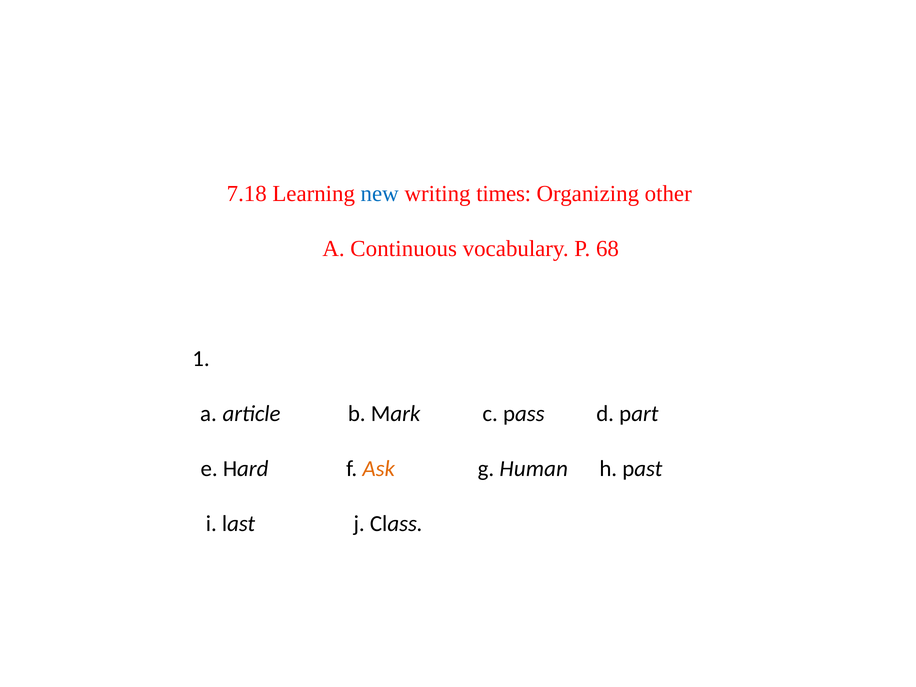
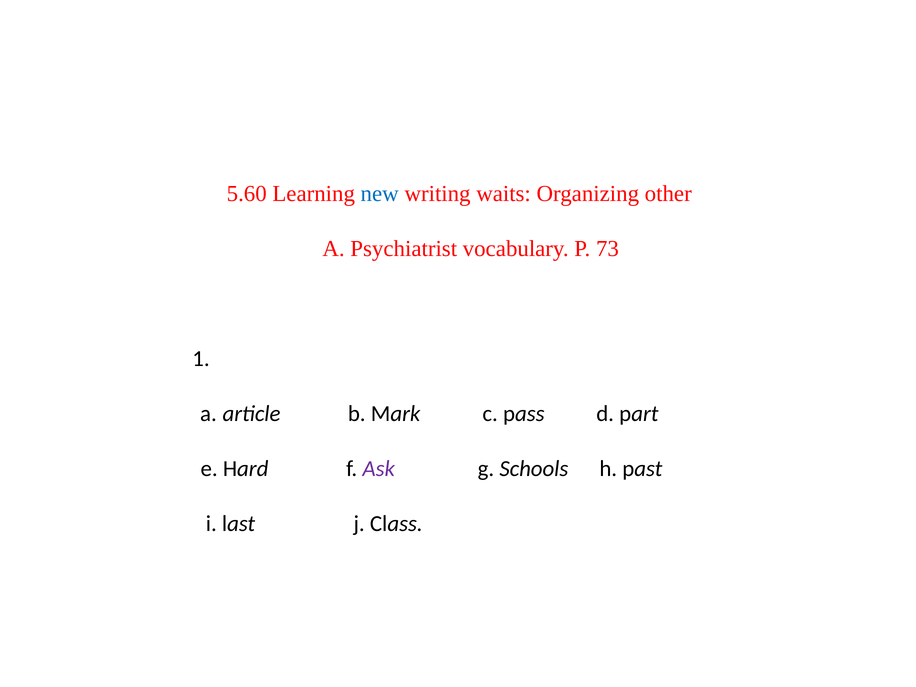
7.18: 7.18 -> 5.60
times: times -> waits
Continuous: Continuous -> Psychiatrist
68: 68 -> 73
Ask colour: orange -> purple
Human: Human -> Schools
